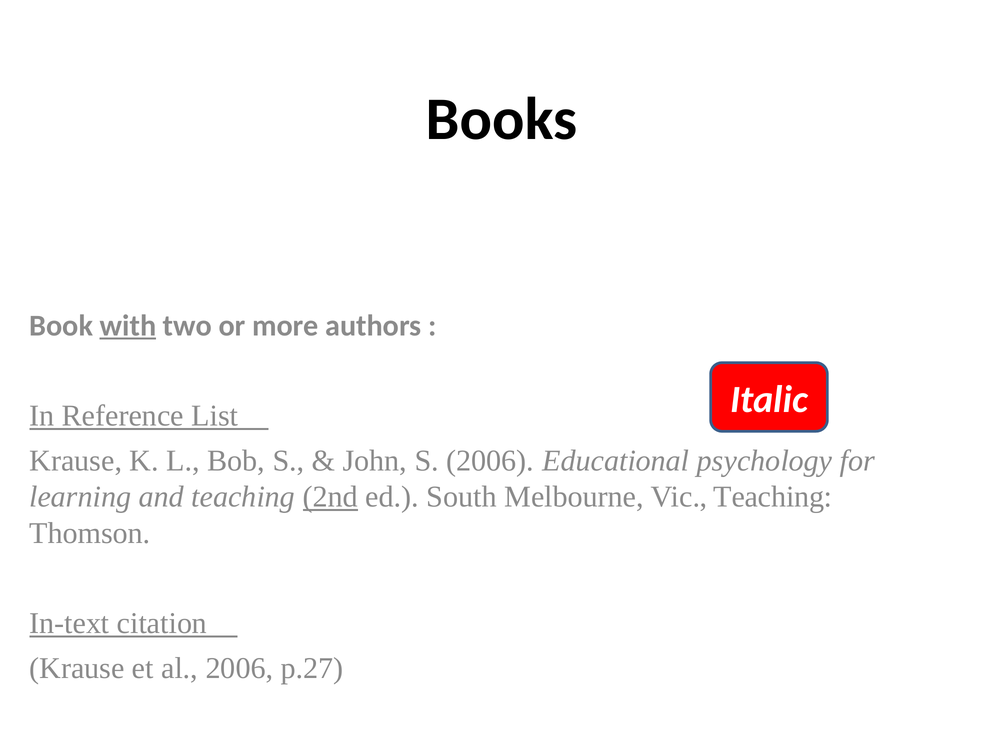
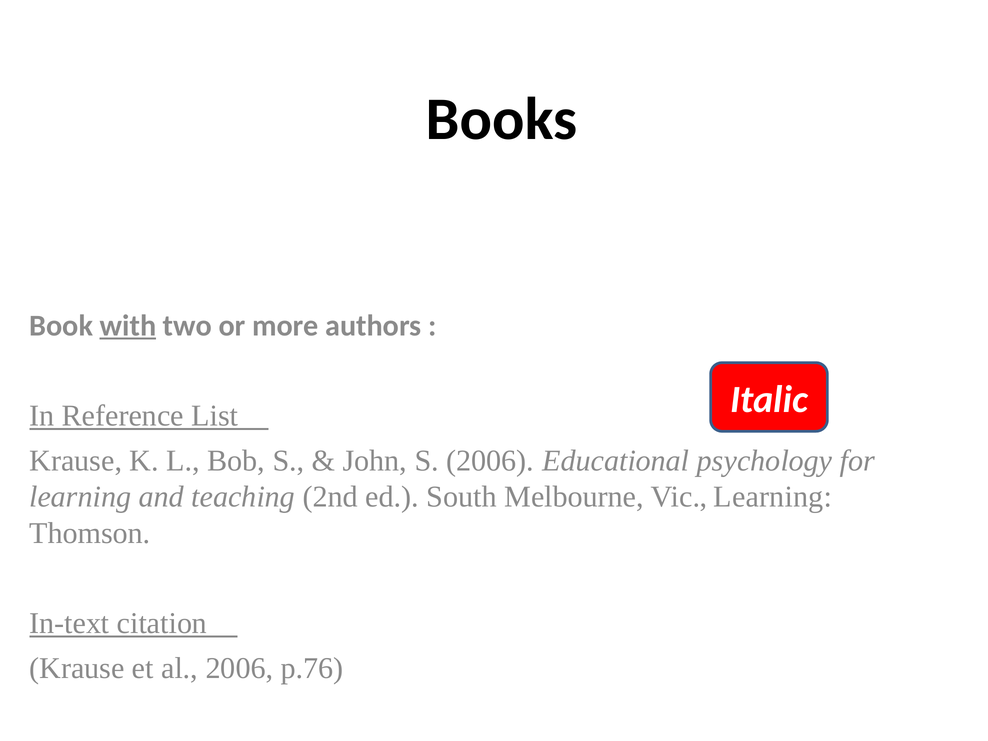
2nd underline: present -> none
Vic Teaching: Teaching -> Learning
p.27: p.27 -> p.76
